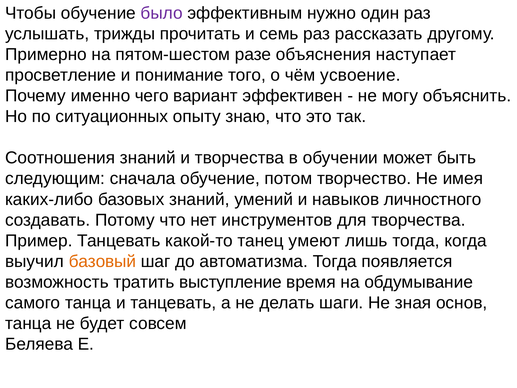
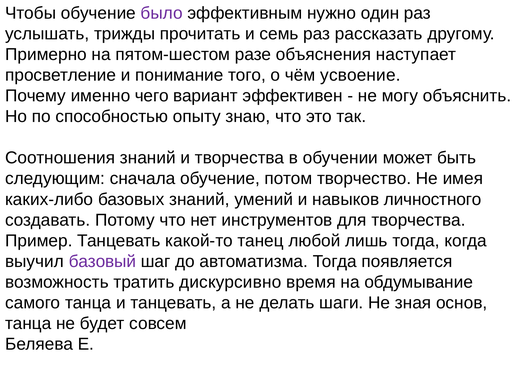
ситуационных: ситуационных -> способностью
умеют: умеют -> любой
базовый colour: orange -> purple
выступление: выступление -> дискурсивно
